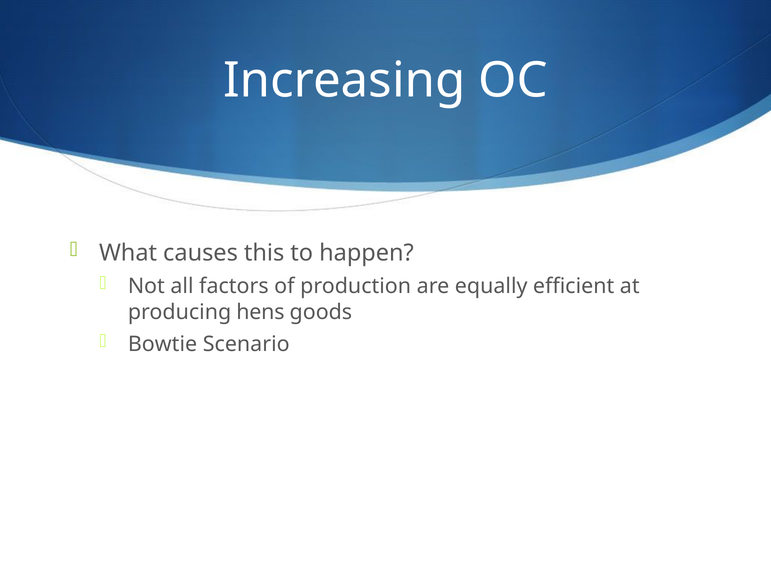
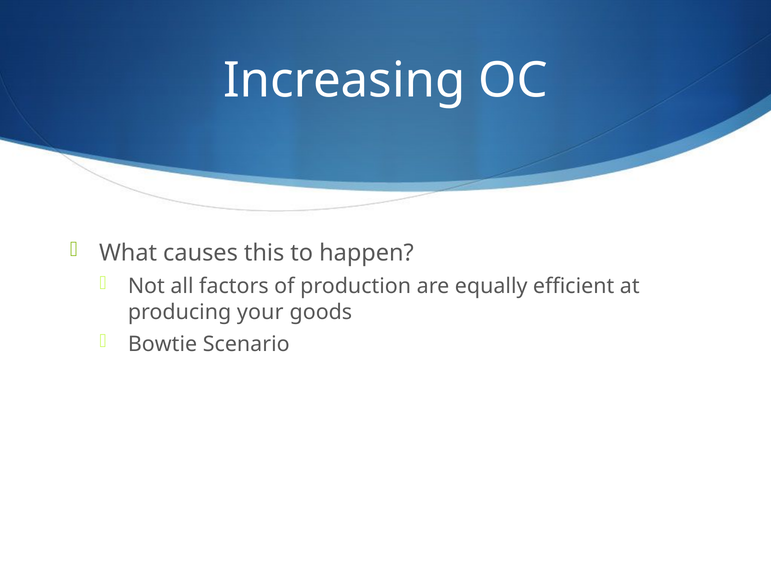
hens: hens -> your
